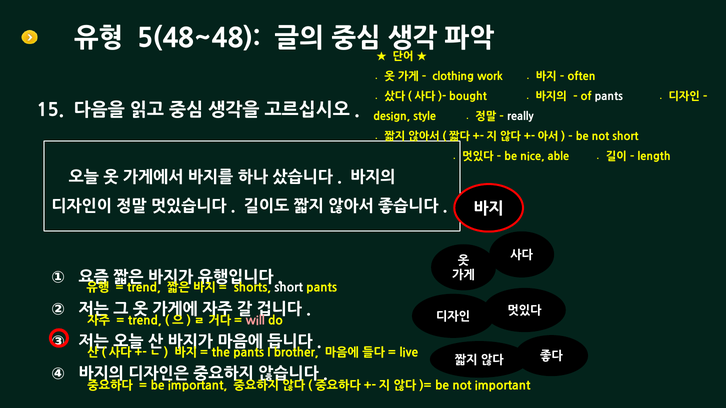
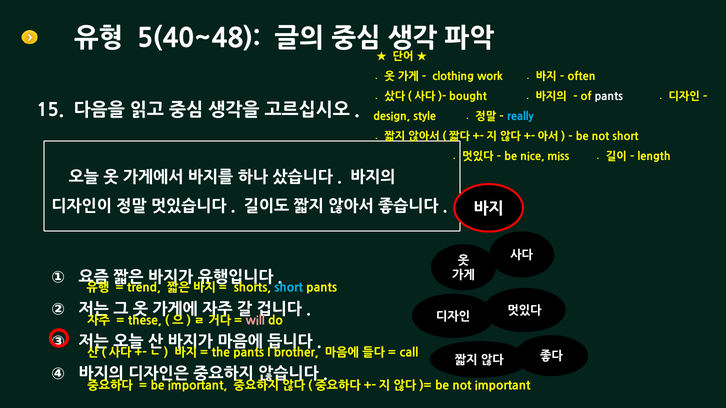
5(48~48: 5(48~48 -> 5(40~48
really colour: white -> light blue
able: able -> miss
short at (289, 288) colour: white -> light blue
trend at (145, 321): trend -> these
live: live -> call
